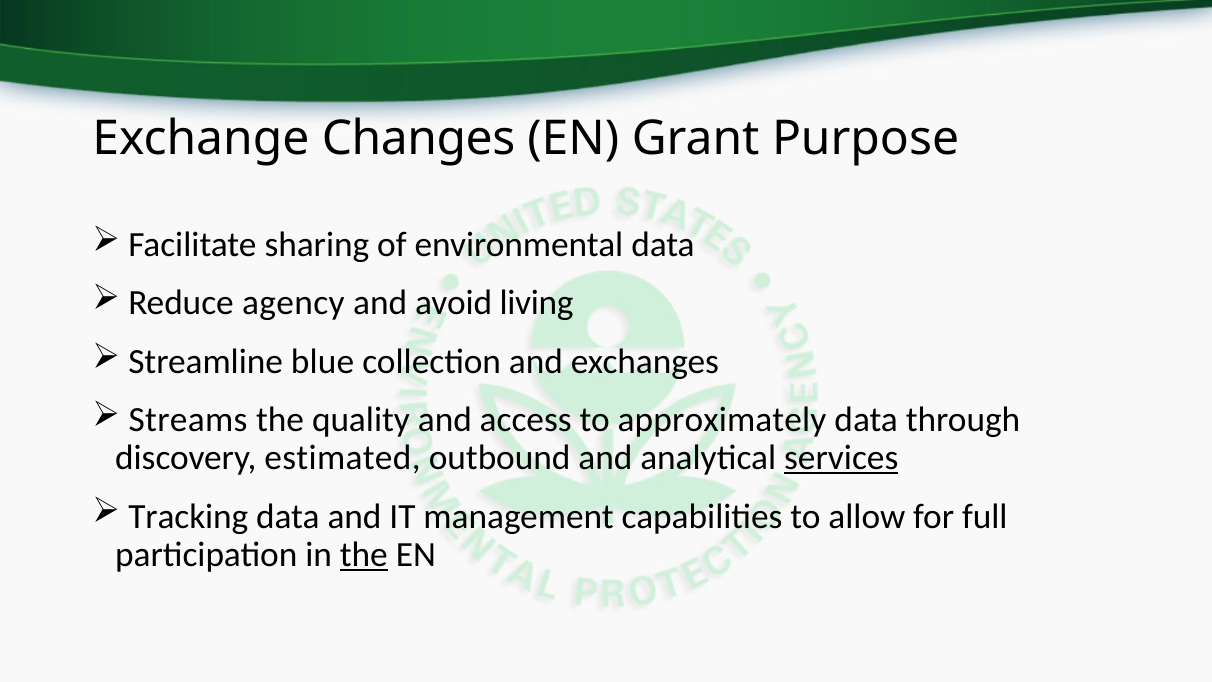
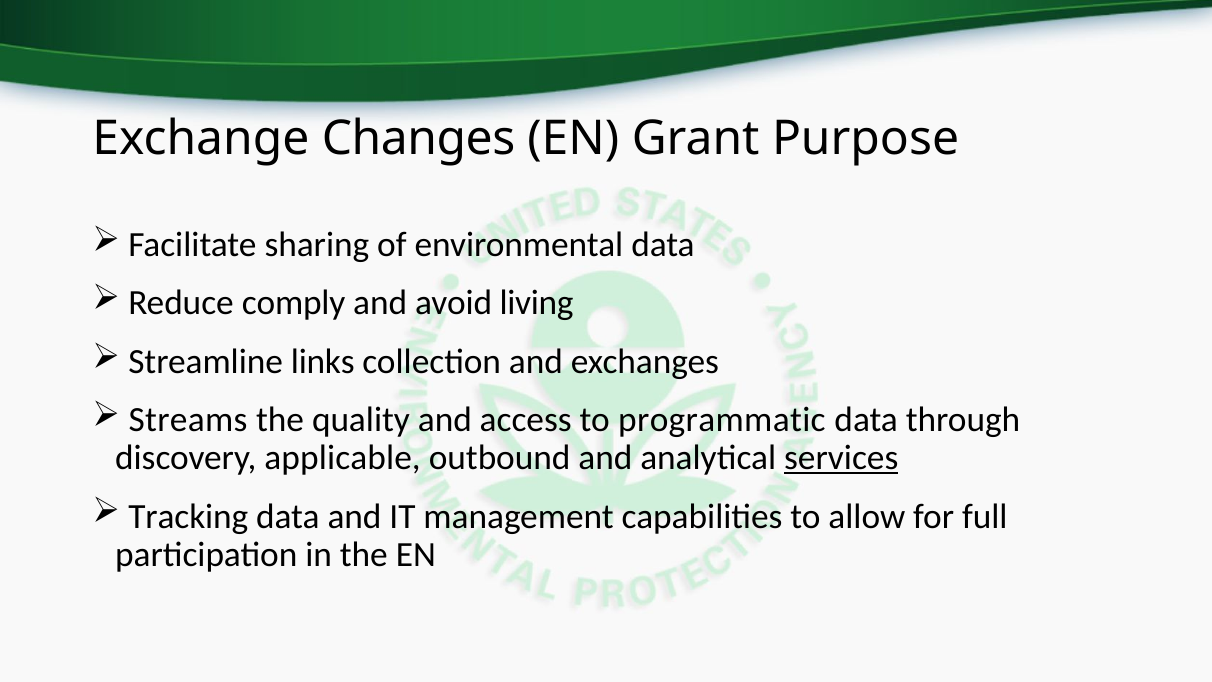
agency: agency -> comply
blue: blue -> links
approximately: approximately -> programmatic
estimated: estimated -> applicable
the at (364, 554) underline: present -> none
